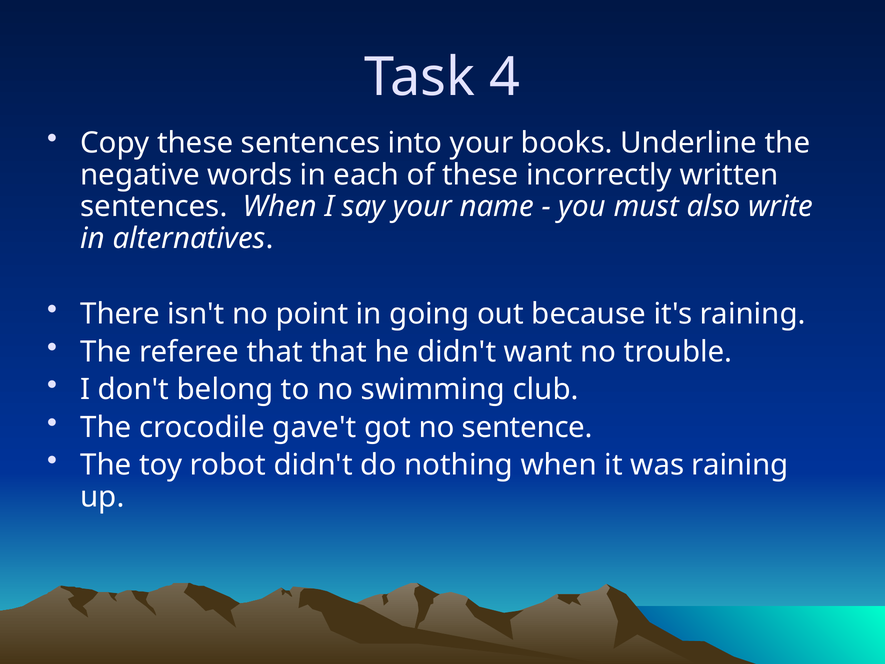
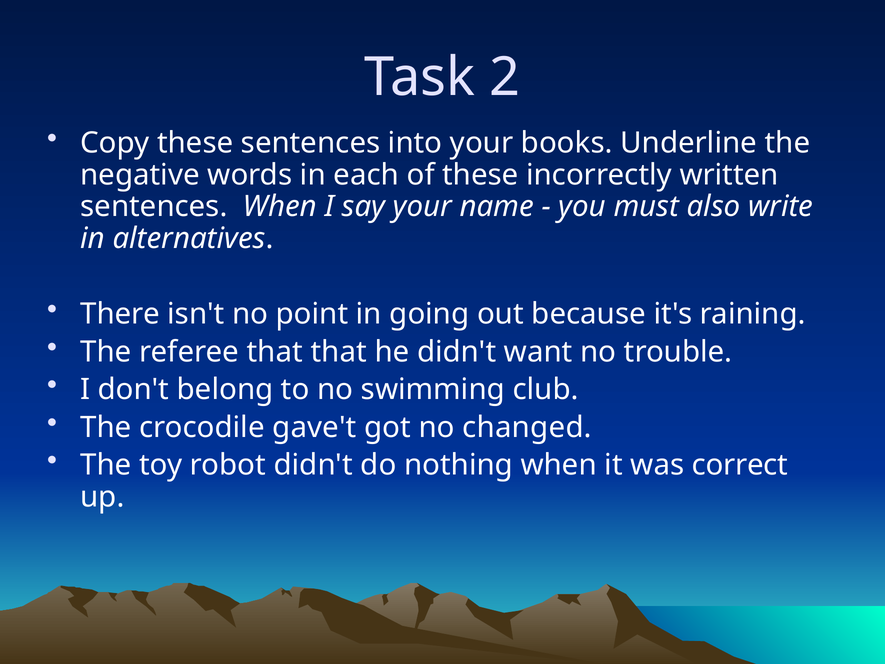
4: 4 -> 2
sentence: sentence -> changed
was raining: raining -> correct
